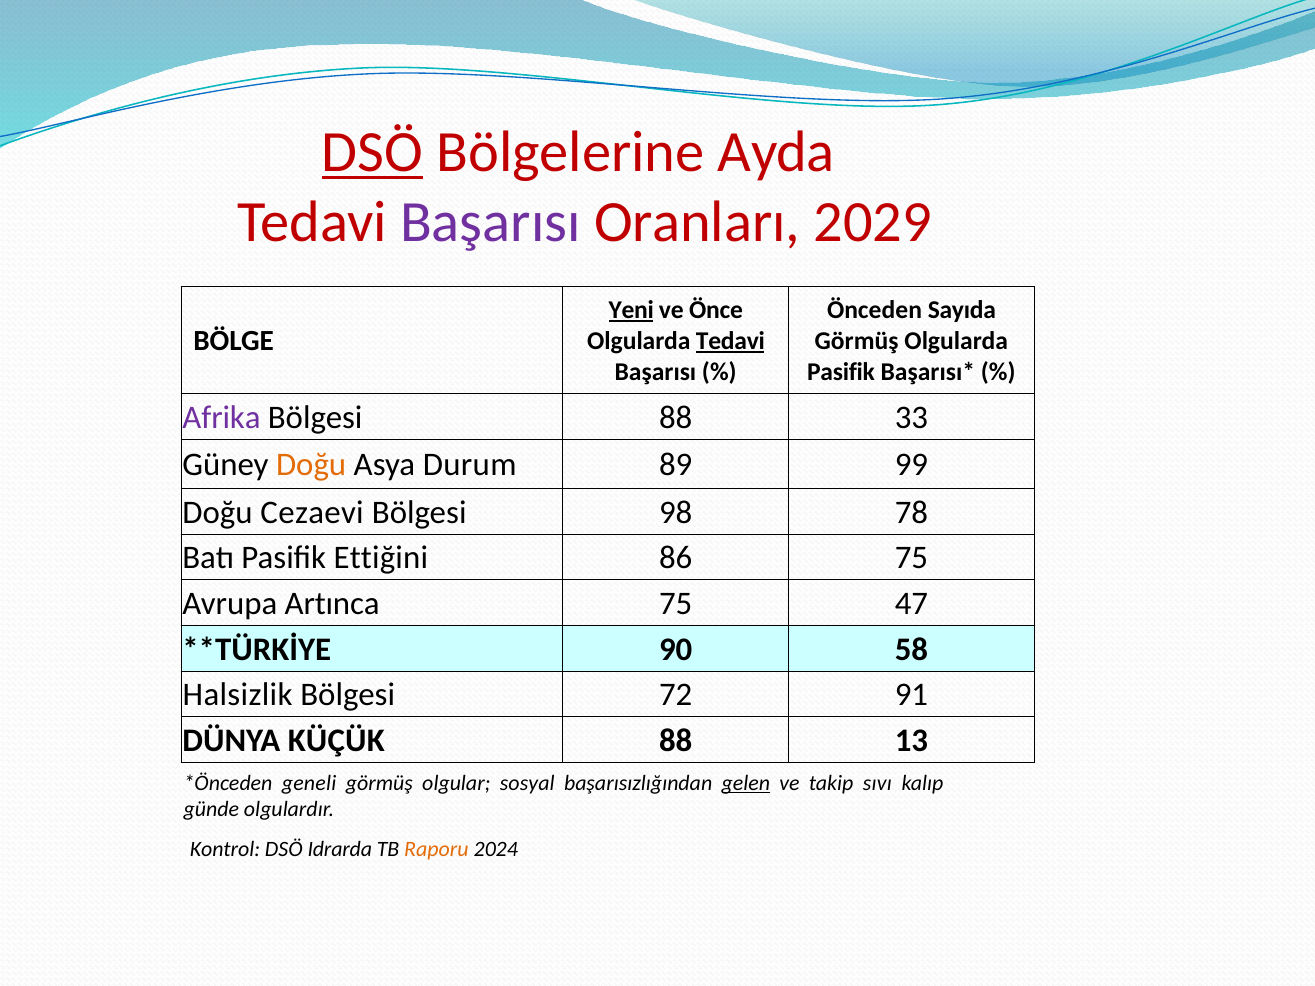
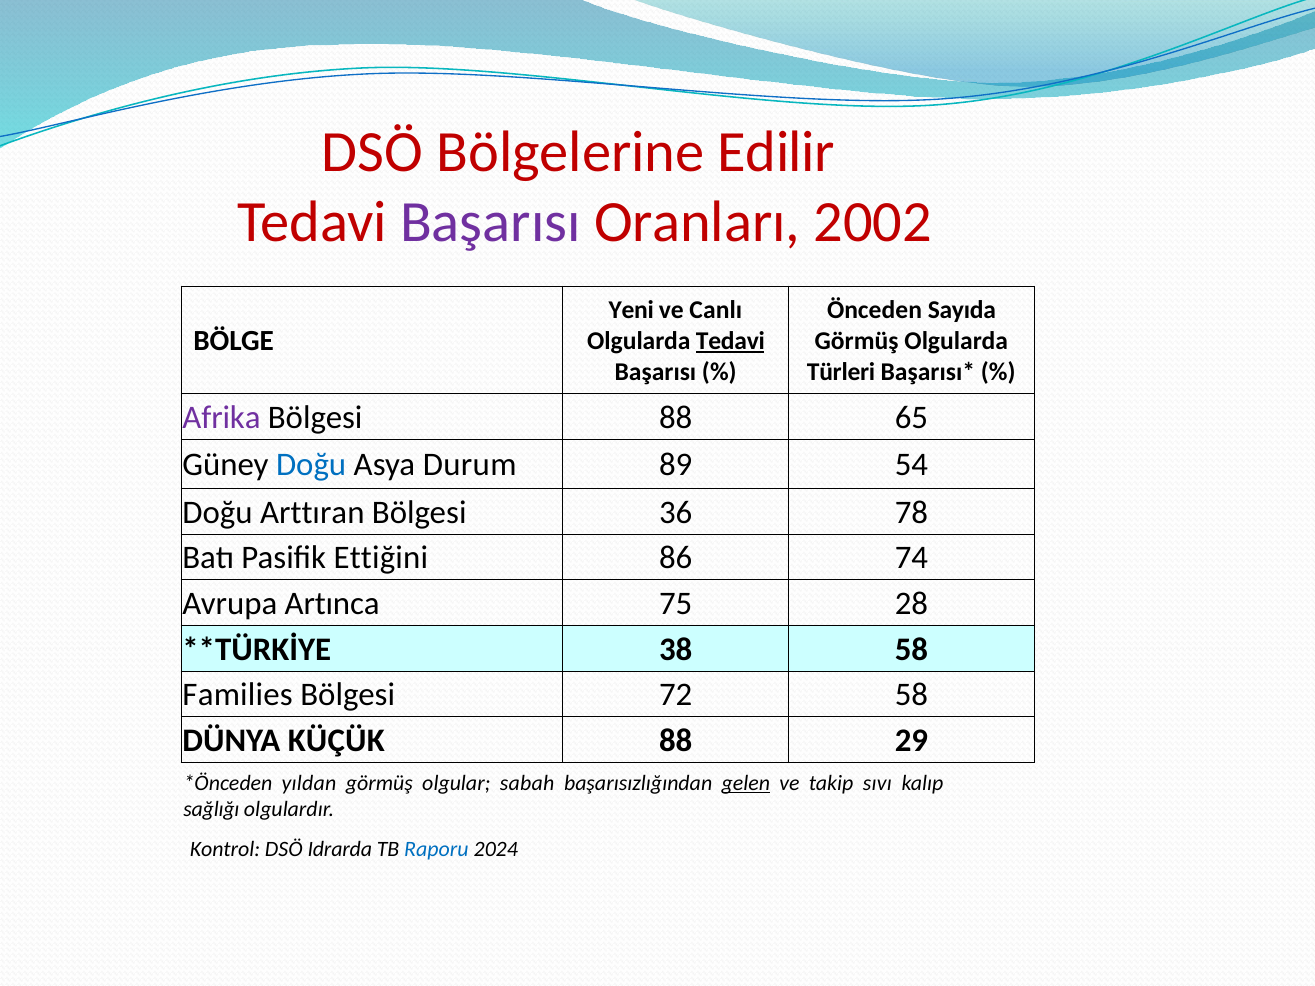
DSÖ at (373, 152) underline: present -> none
Ayda: Ayda -> Edilir
2029: 2029 -> 2002
Yeni underline: present -> none
Önce: Önce -> Canlı
Pasifik at (841, 372): Pasifik -> Türleri
33: 33 -> 65
Doğu at (311, 465) colour: orange -> blue
99: 99 -> 54
Cezaevi: Cezaevi -> Arttıran
98: 98 -> 36
86 75: 75 -> 74
47: 47 -> 28
90: 90 -> 38
Halsizlik: Halsizlik -> Families
72 91: 91 -> 58
13: 13 -> 29
geneli: geneli -> yıldan
sosyal: sosyal -> sabah
günde: günde -> sağlığı
Raporu colour: orange -> blue
